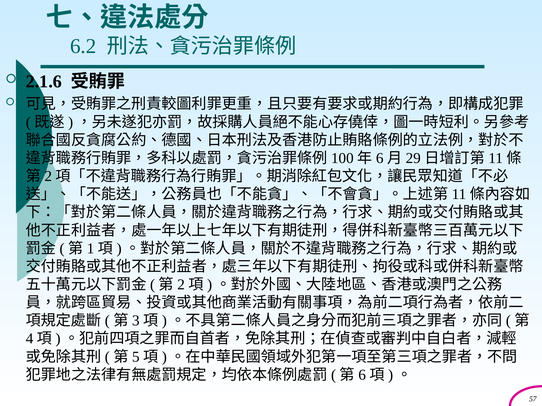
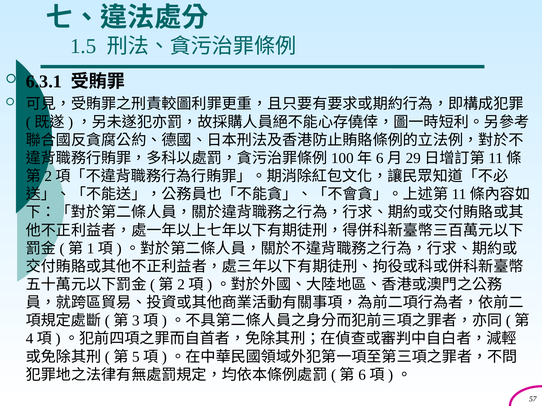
6.2: 6.2 -> 1.5
2.1.6: 2.1.6 -> 6.3.1
